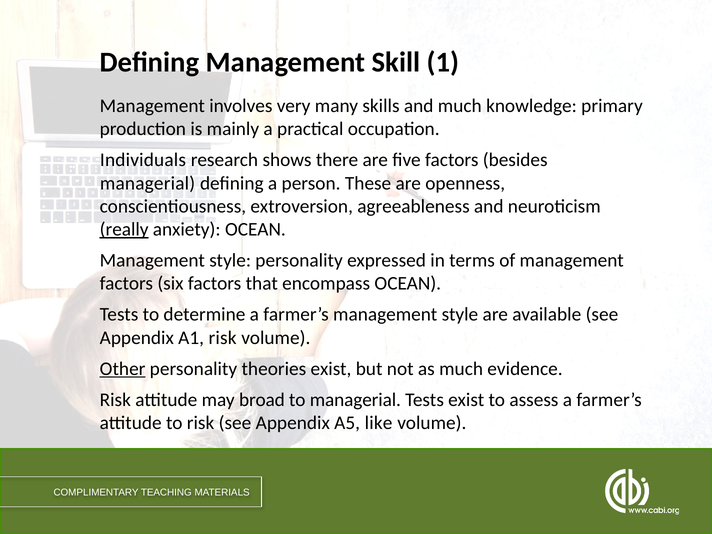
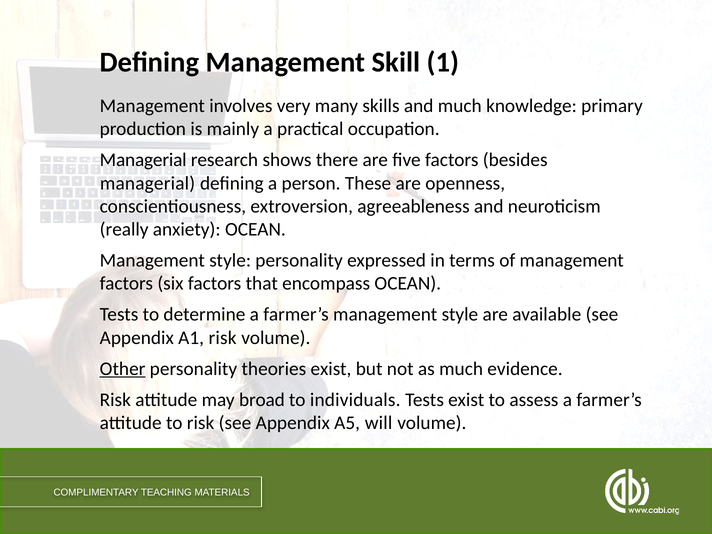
Individuals at (143, 160): Individuals -> Managerial
really underline: present -> none
to managerial: managerial -> individuals
like: like -> will
